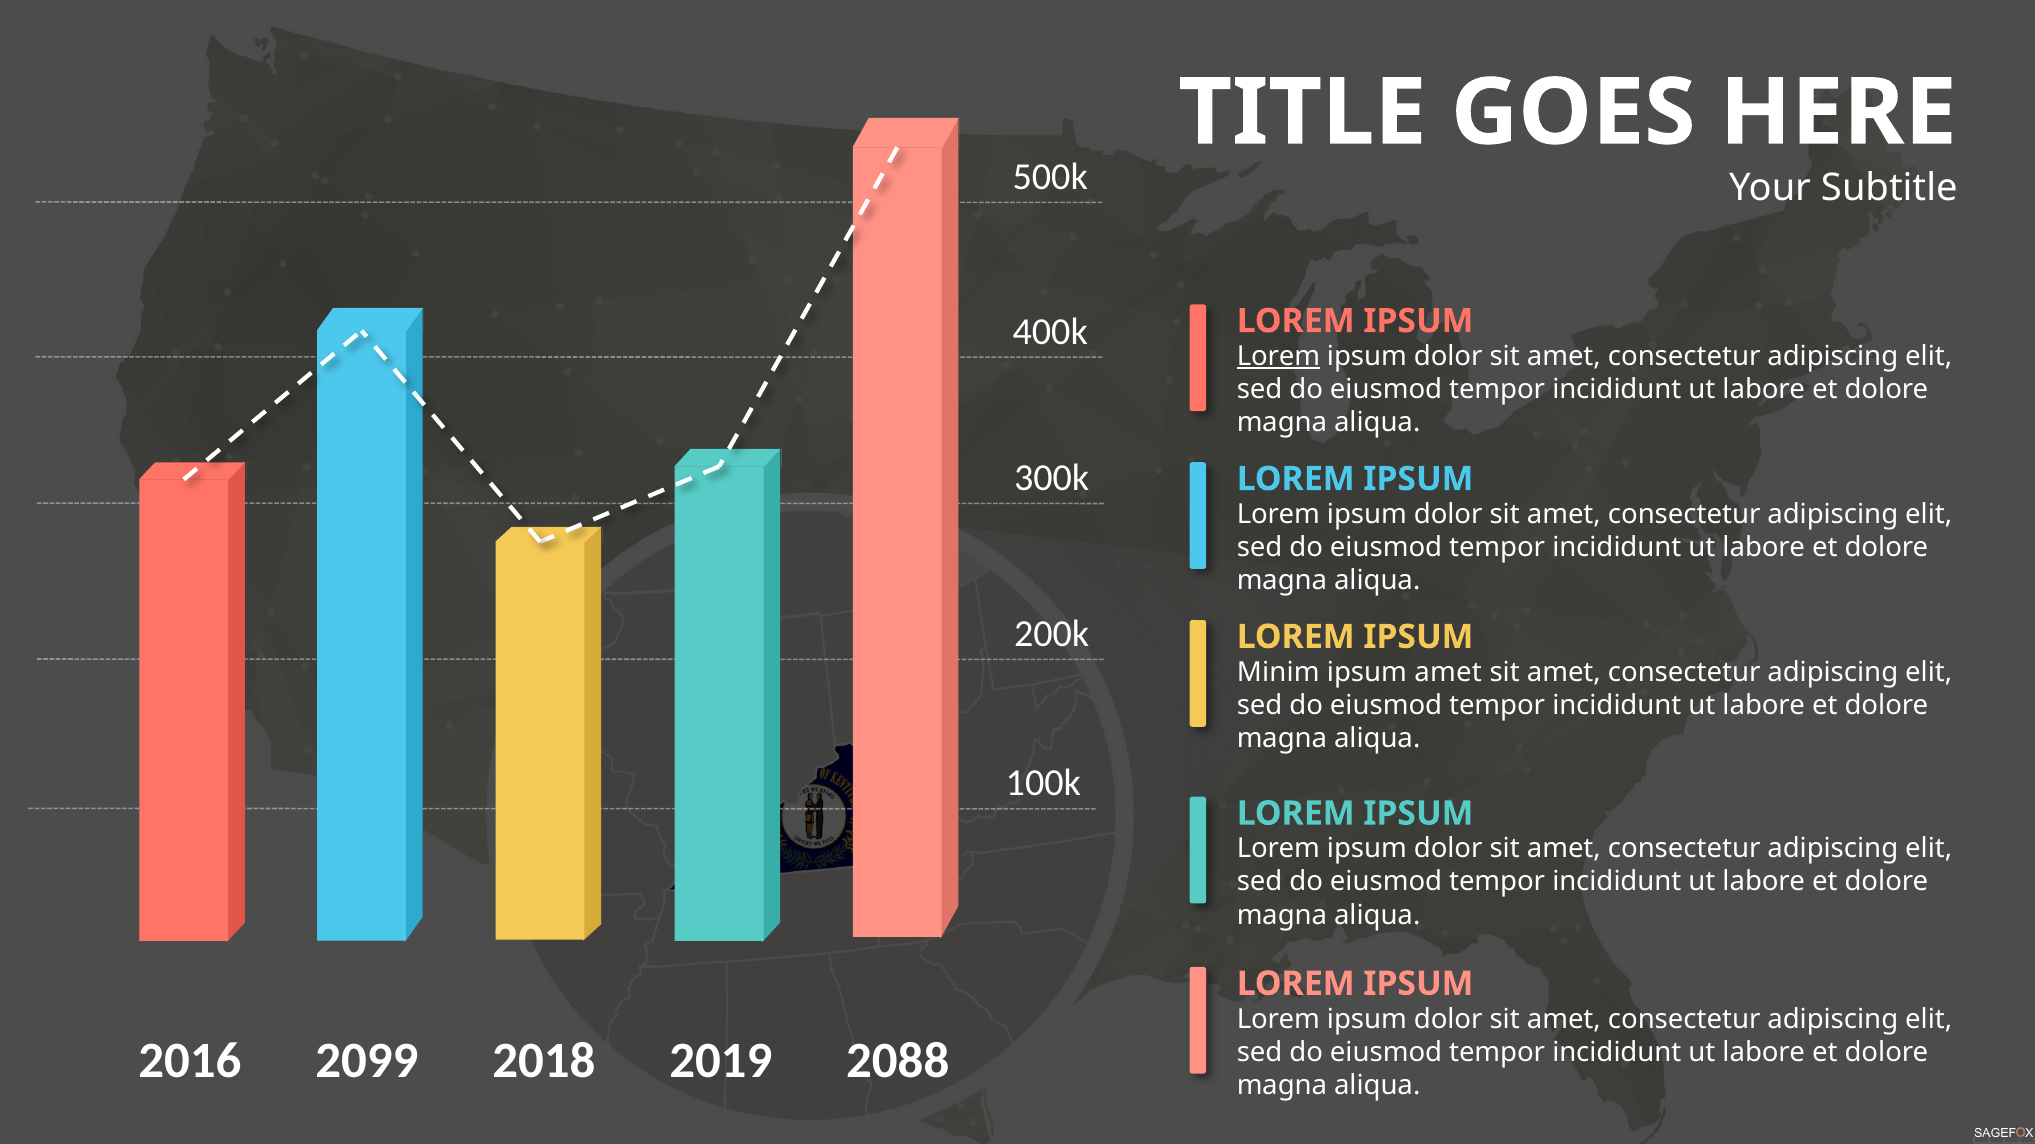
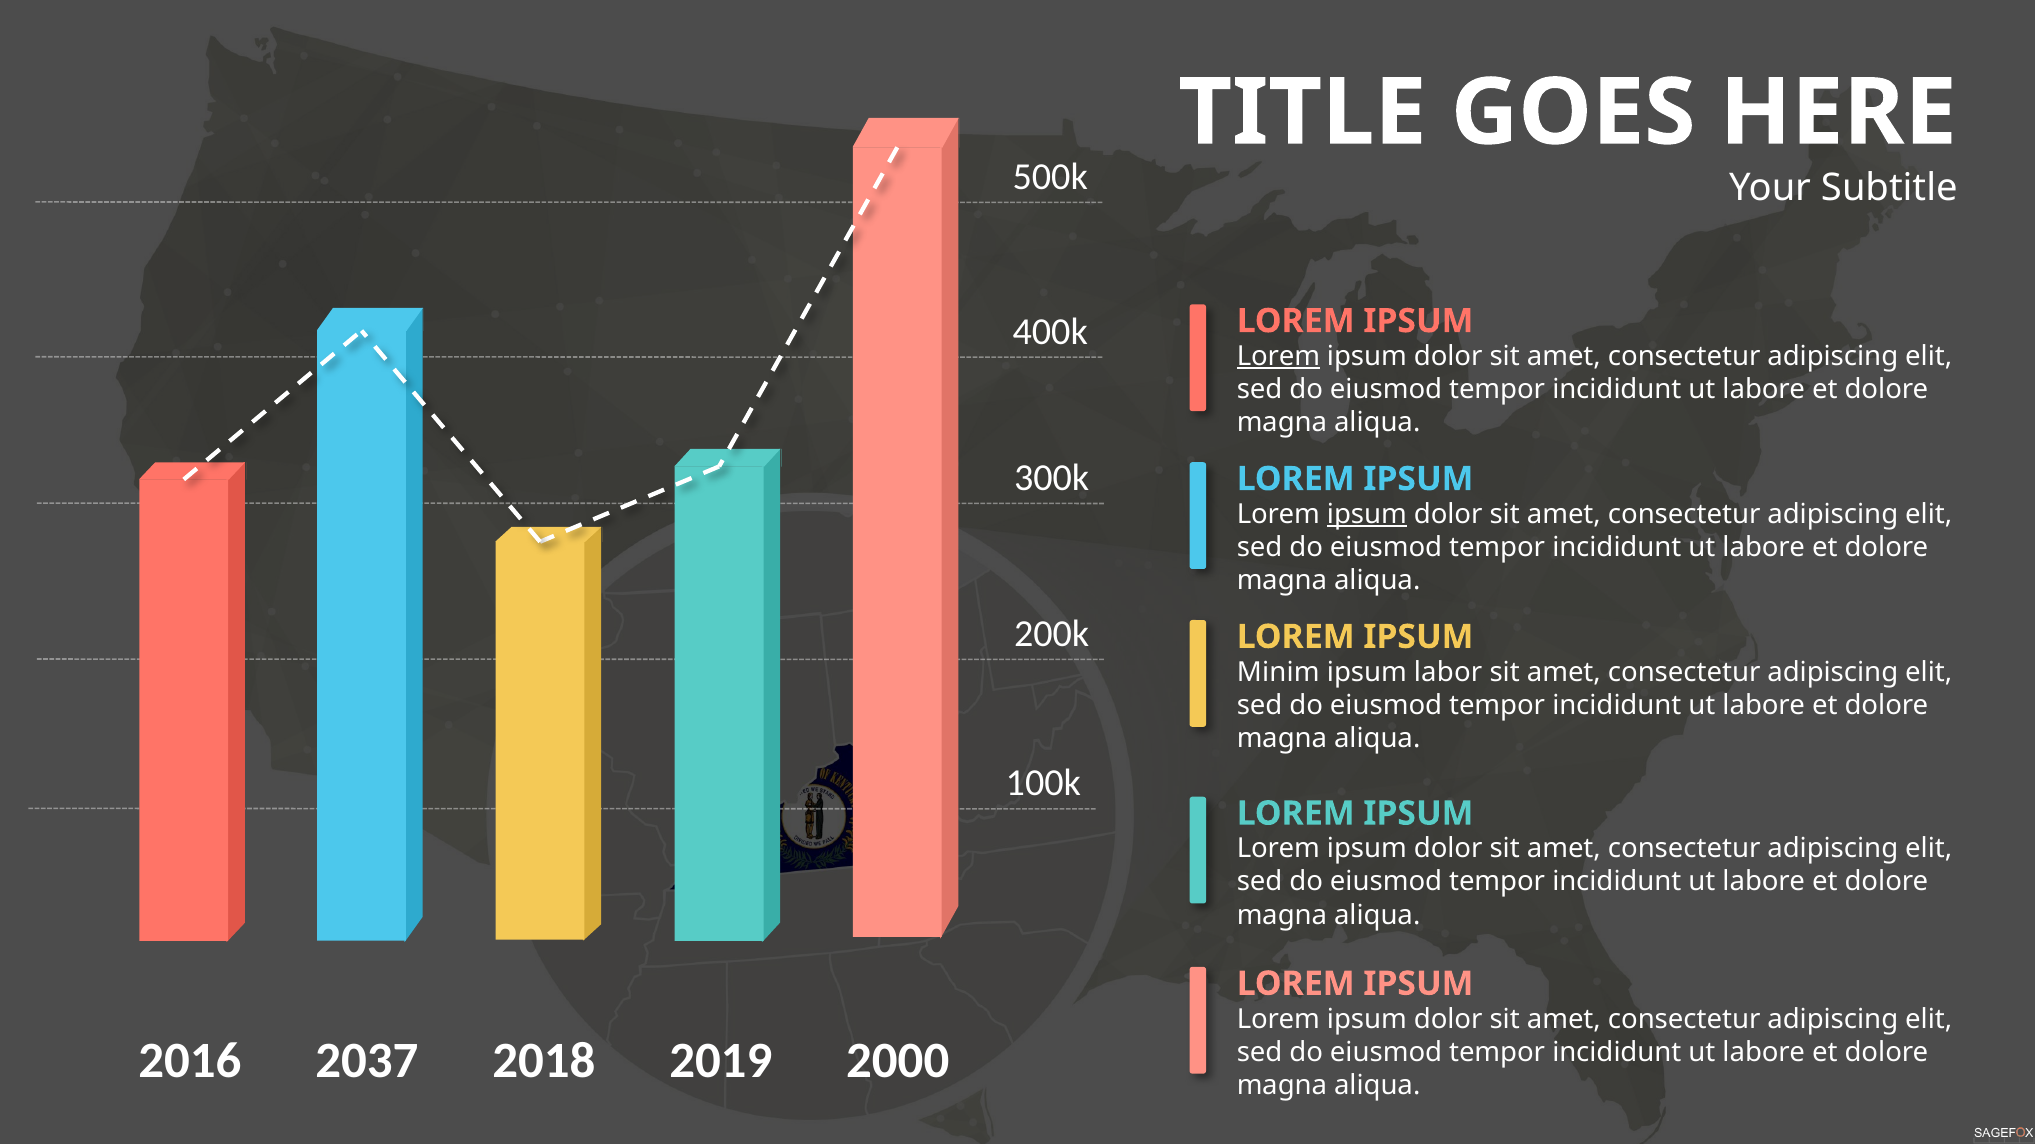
ipsum at (1367, 515) underline: none -> present
ipsum amet: amet -> labor
2099: 2099 -> 2037
2088: 2088 -> 2000
